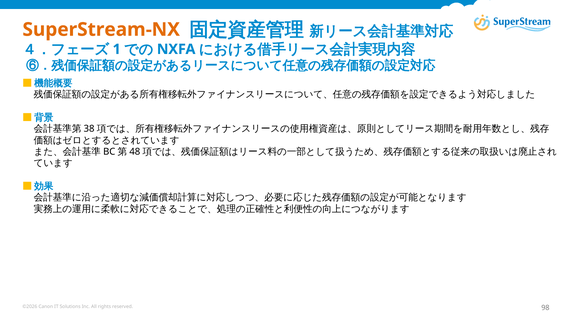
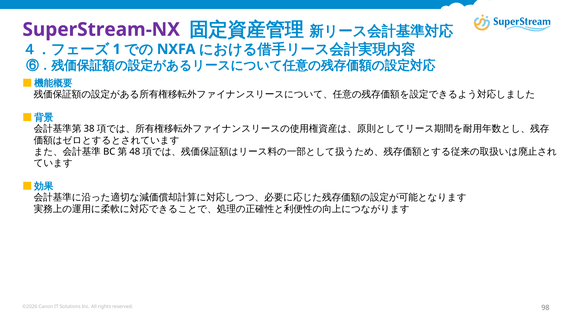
SuperStream-NX colour: orange -> purple
